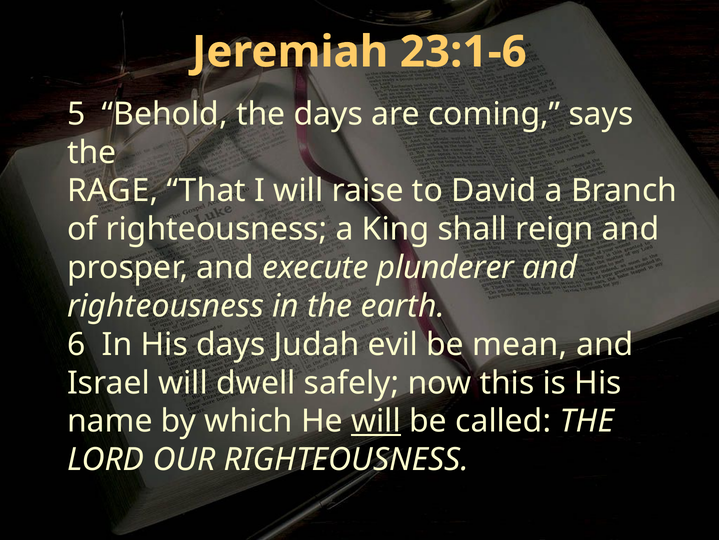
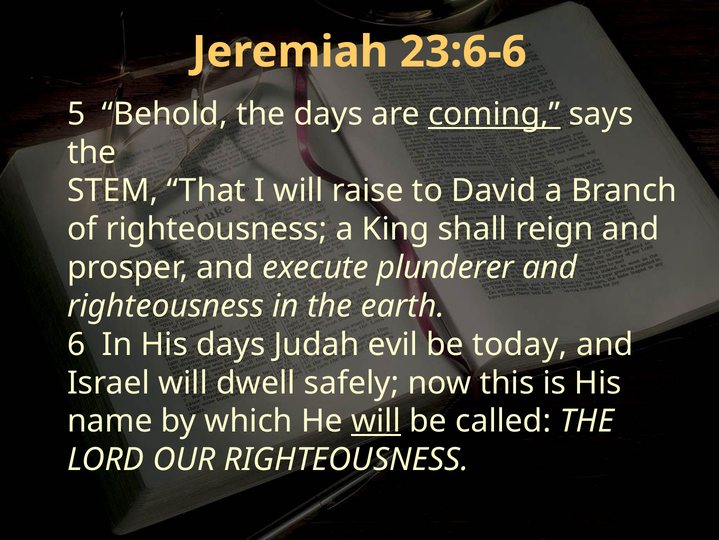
23:1-6: 23:1-6 -> 23:6-6
coming underline: none -> present
RAGE: RAGE -> STEM
mean: mean -> today
